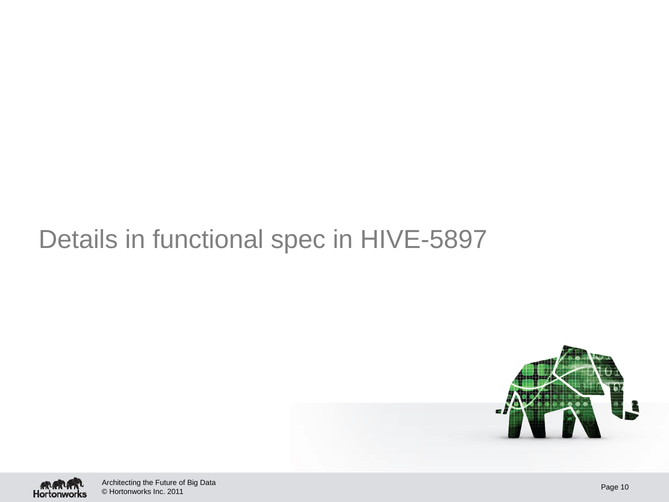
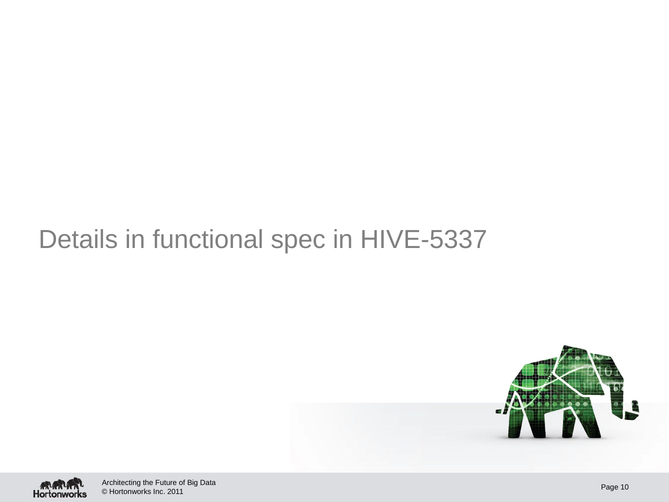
HIVE-5897: HIVE-5897 -> HIVE-5337
